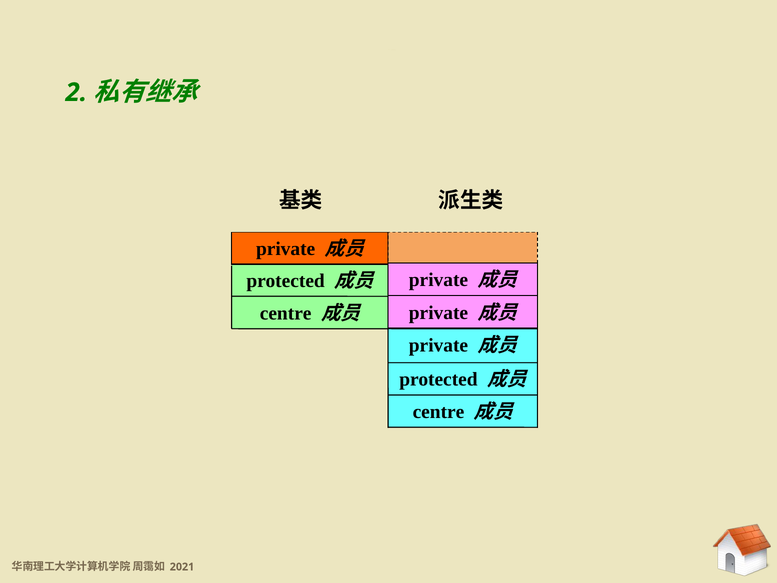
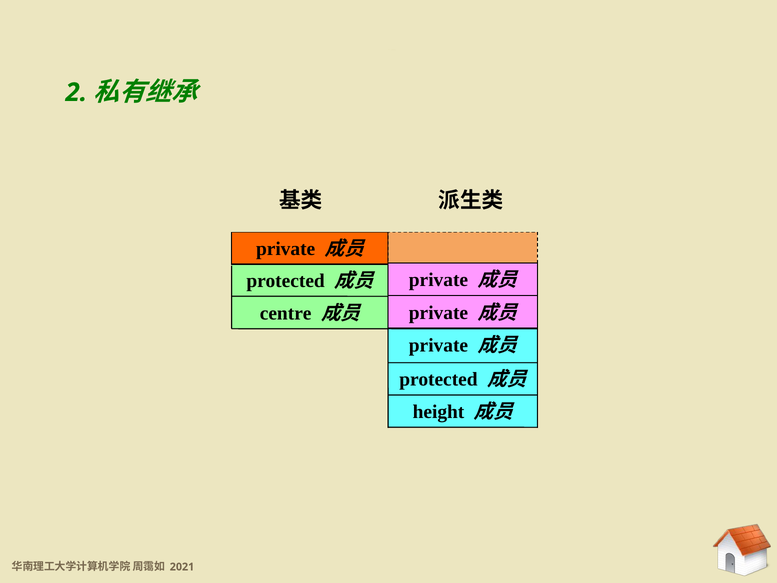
centre at (438, 412): centre -> height
